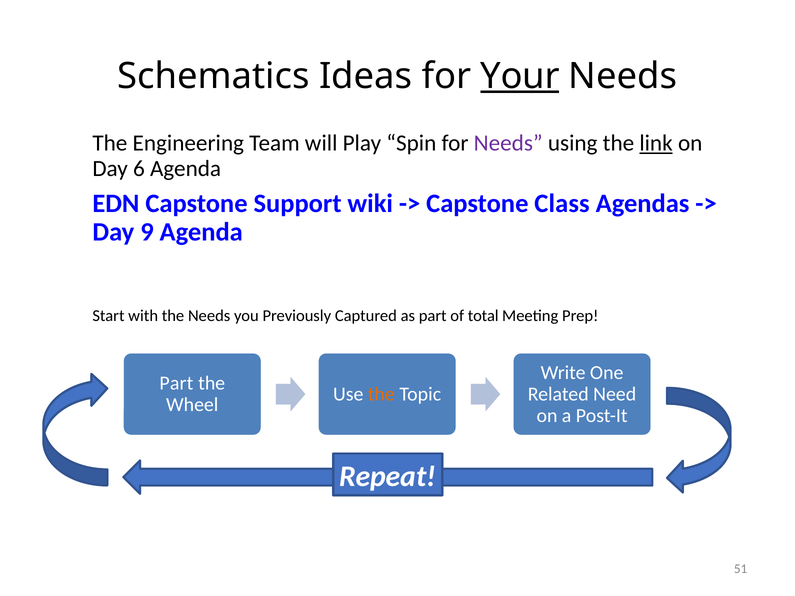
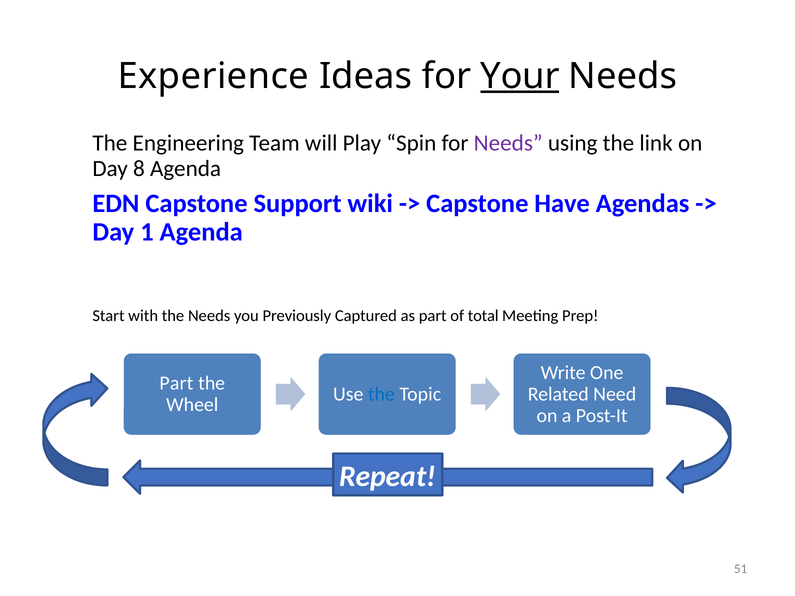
Schematics: Schematics -> Experience
link underline: present -> none
6: 6 -> 8
Class: Class -> Have
9: 9 -> 1
the at (381, 394) colour: orange -> blue
